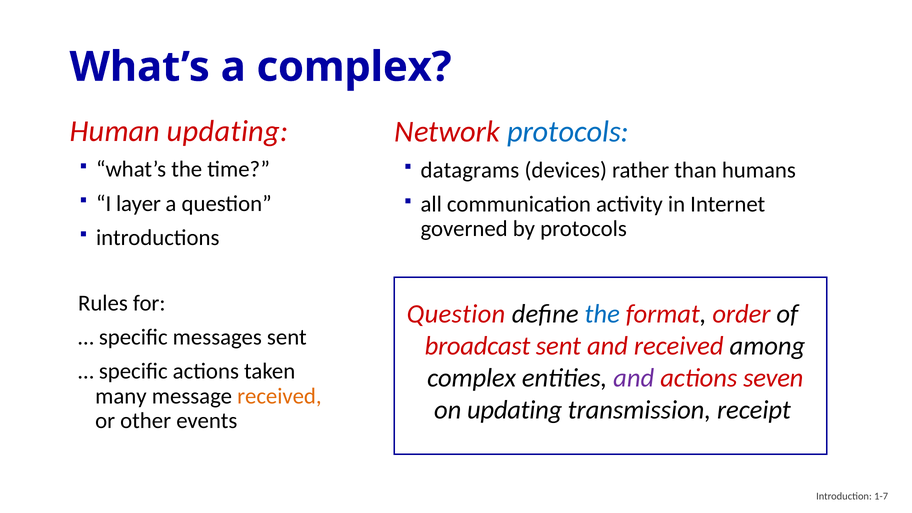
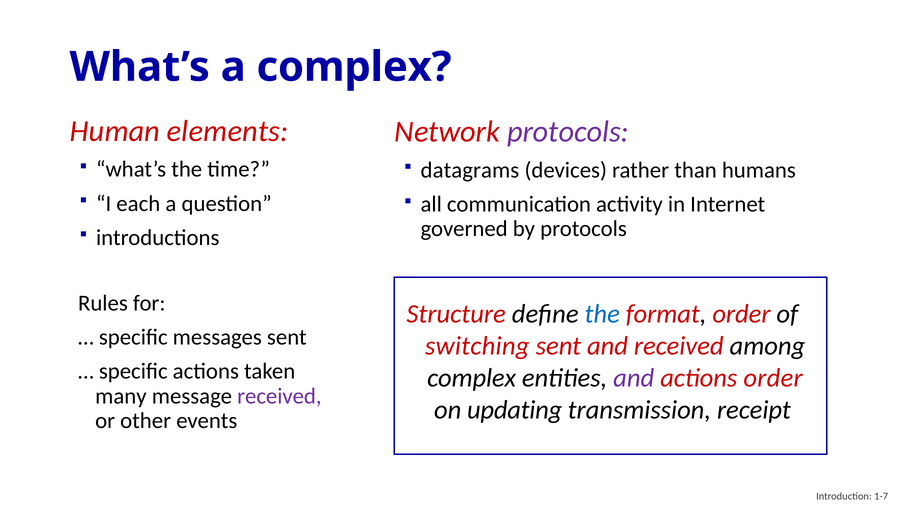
Human updating: updating -> elements
protocols at (568, 132) colour: blue -> purple
layer: layer -> each
Question at (456, 314): Question -> Structure
broadcast: broadcast -> switching
actions seven: seven -> order
received at (279, 396) colour: orange -> purple
